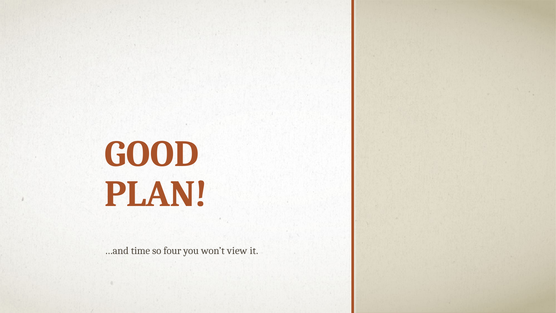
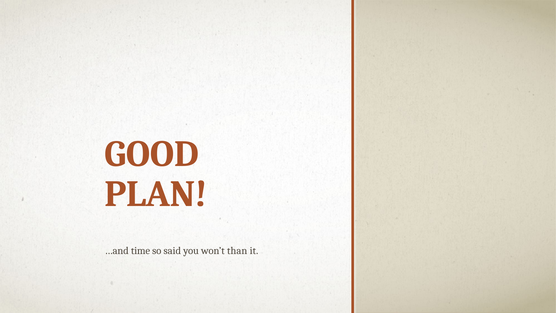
four: four -> said
view: view -> than
